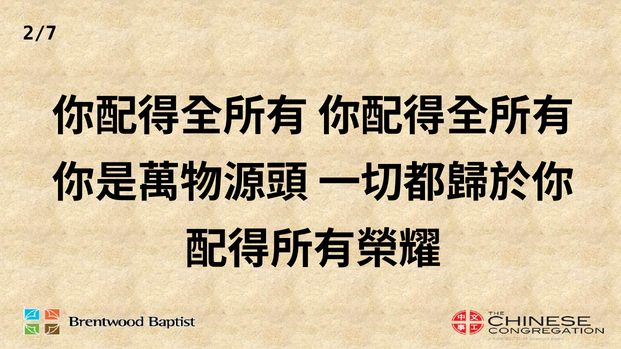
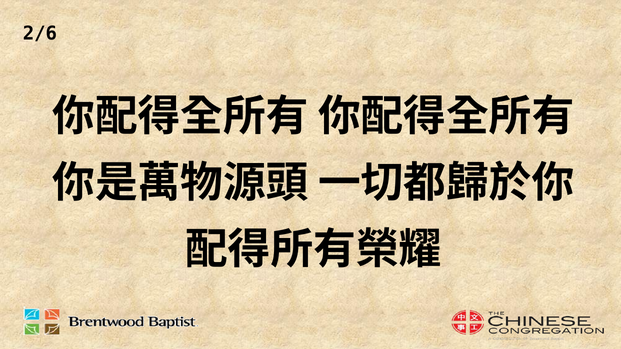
2/7: 2/7 -> 2/6
